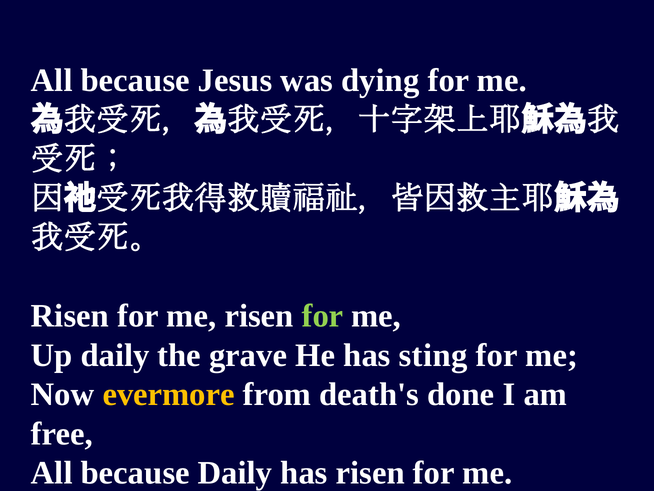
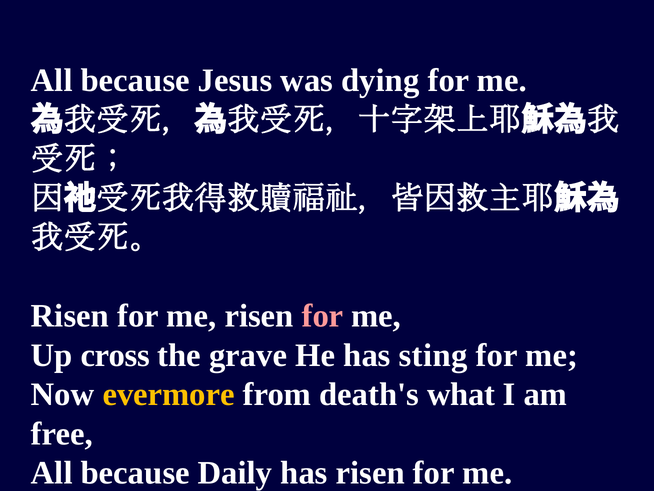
for at (323, 316) colour: light green -> pink
Up daily: daily -> cross
done: done -> what
